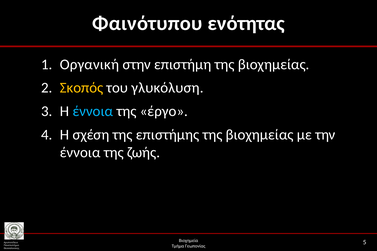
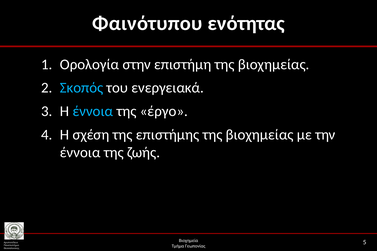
Οργανική: Οργανική -> Ορολογία
Σκοπός colour: yellow -> light blue
γλυκόλυση: γλυκόλυση -> ενεργειακά
